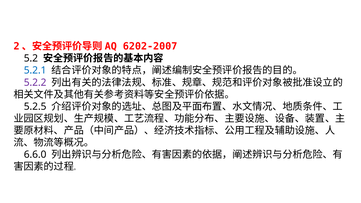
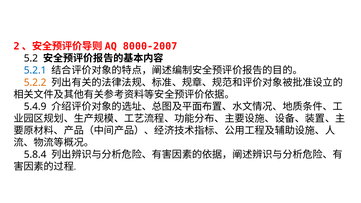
6202-2007: 6202-2007 -> 8000-2007
5.2.2 colour: purple -> orange
5.2.5: 5.2.5 -> 5.4.9
6.6.0: 6.6.0 -> 5.8.4
